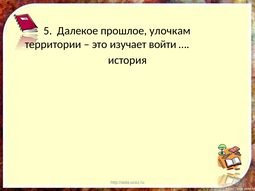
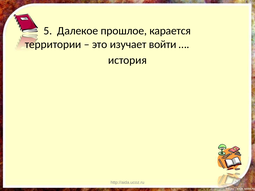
улочкам: улочкам -> карается
